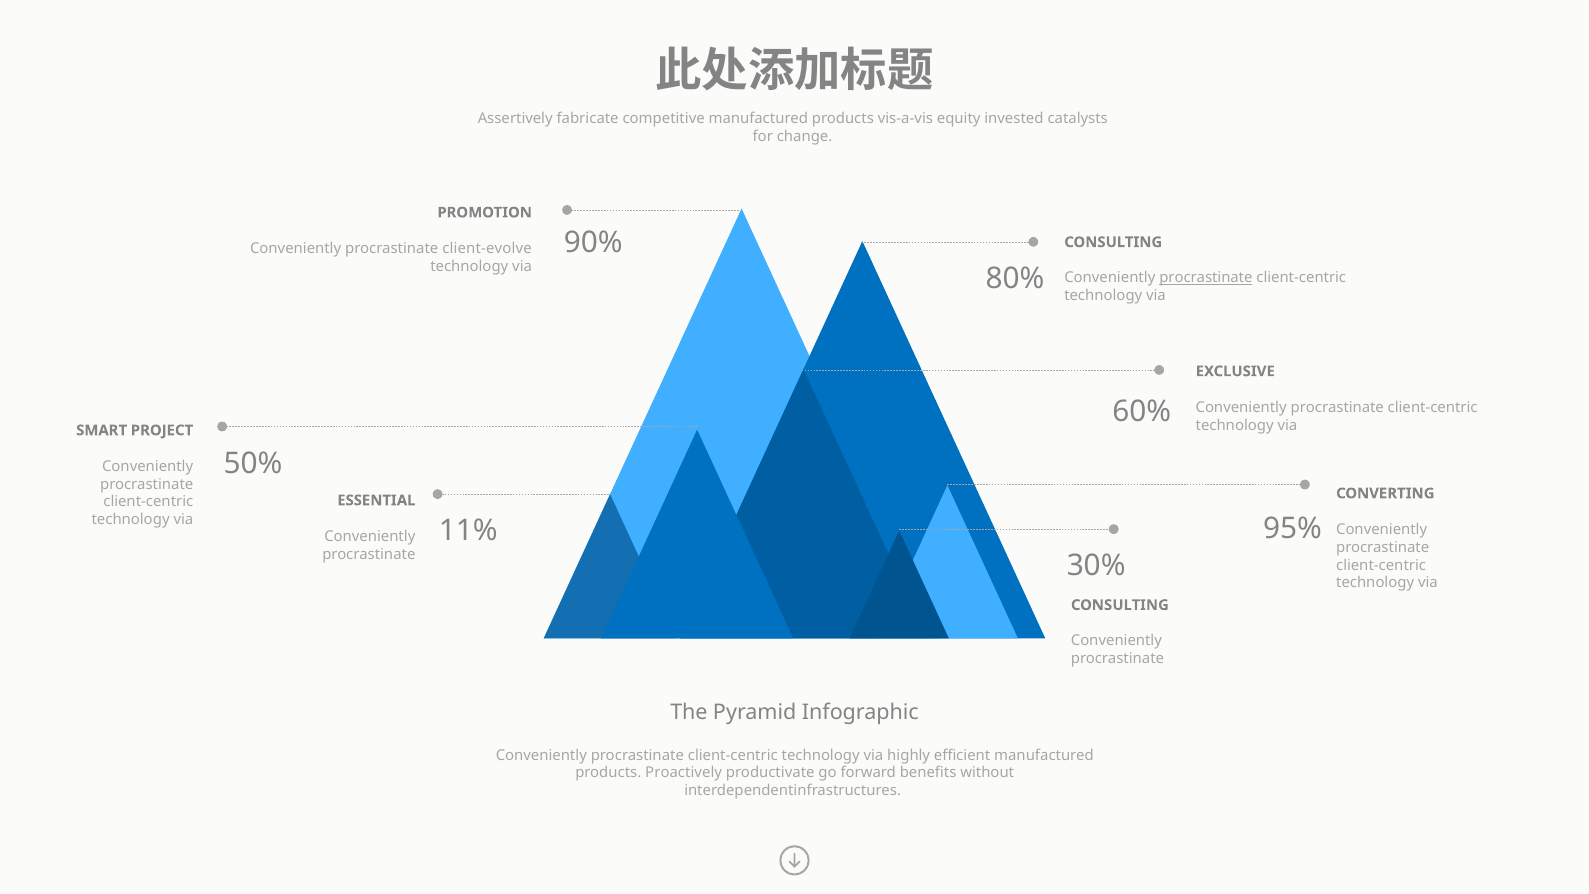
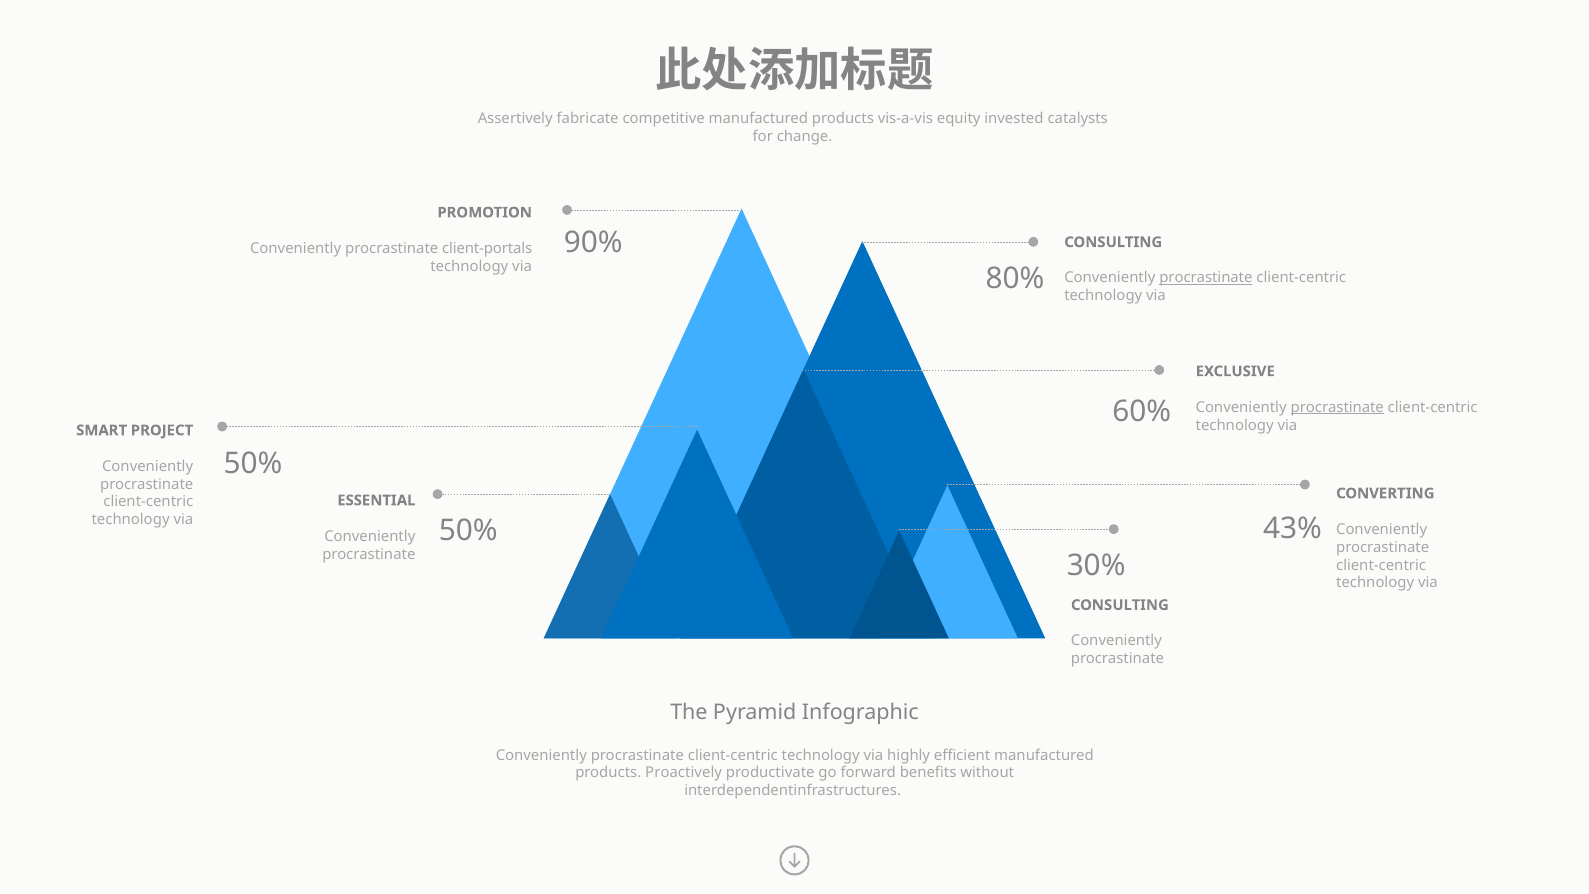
client-evolve: client-evolve -> client-portals
procrastinate at (1337, 407) underline: none -> present
95%: 95% -> 43%
11% at (468, 531): 11% -> 50%
